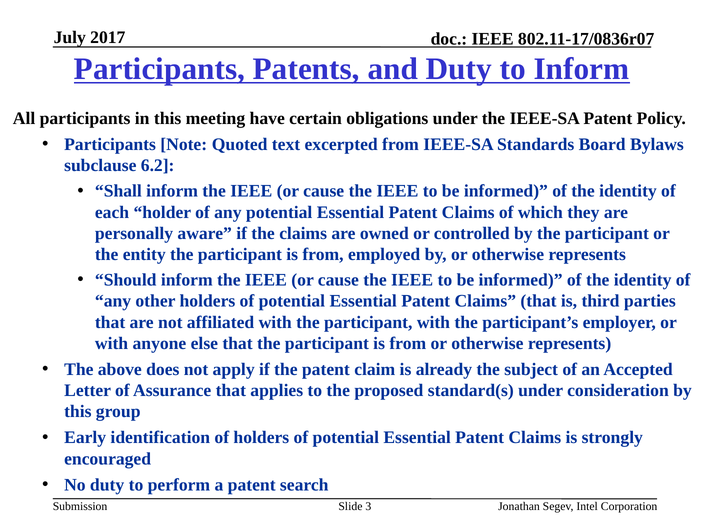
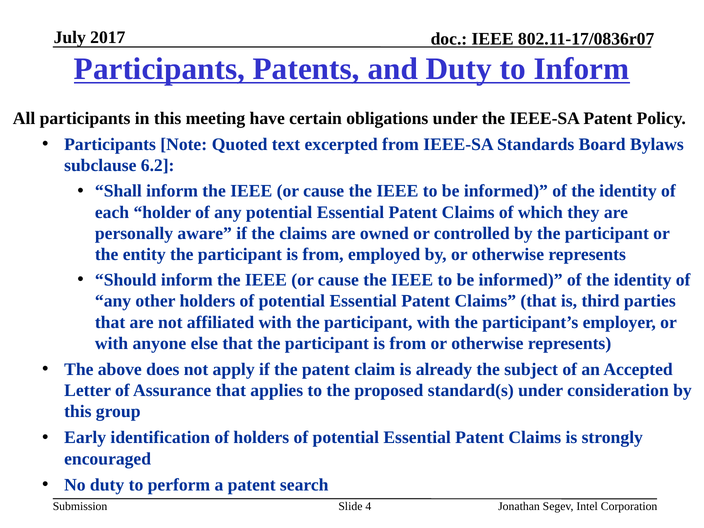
3: 3 -> 4
